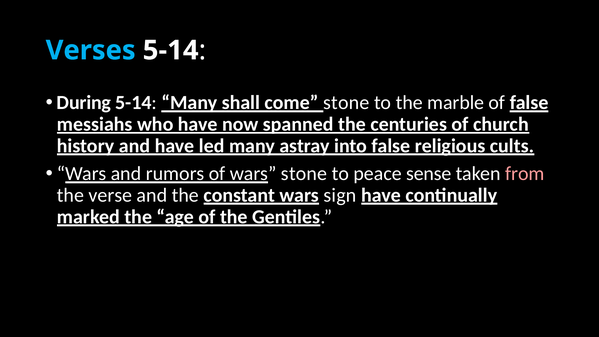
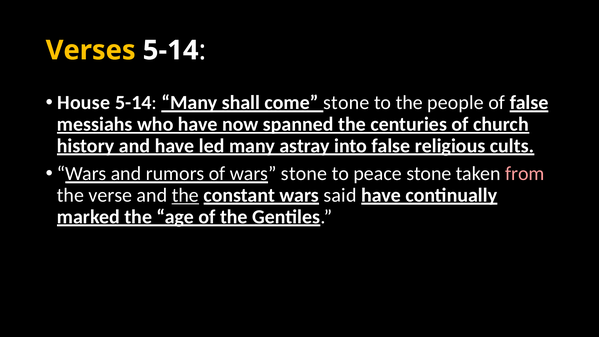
Verses colour: light blue -> yellow
During: During -> House
marble: marble -> people
peace sense: sense -> stone
the at (185, 195) underline: none -> present
sign: sign -> said
